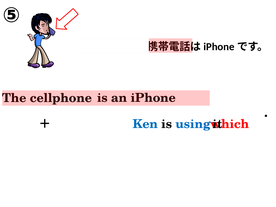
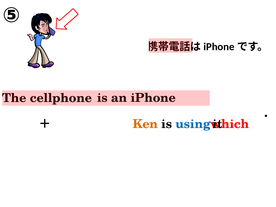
Ken colour: blue -> orange
